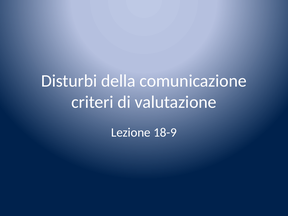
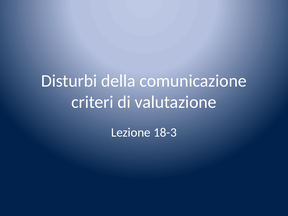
18-9: 18-9 -> 18-3
